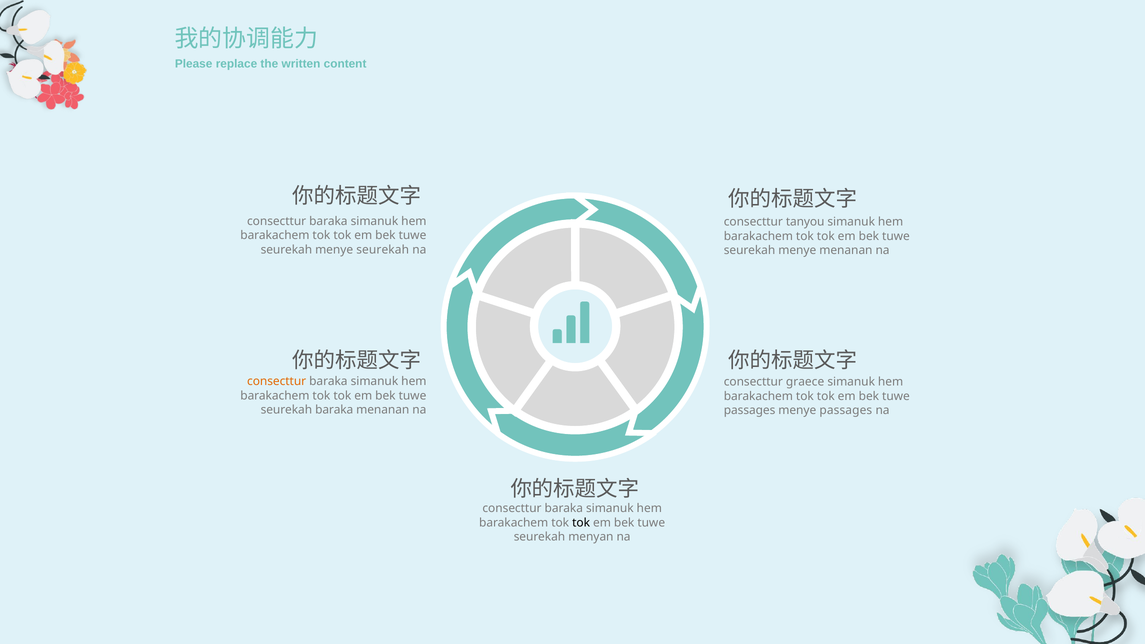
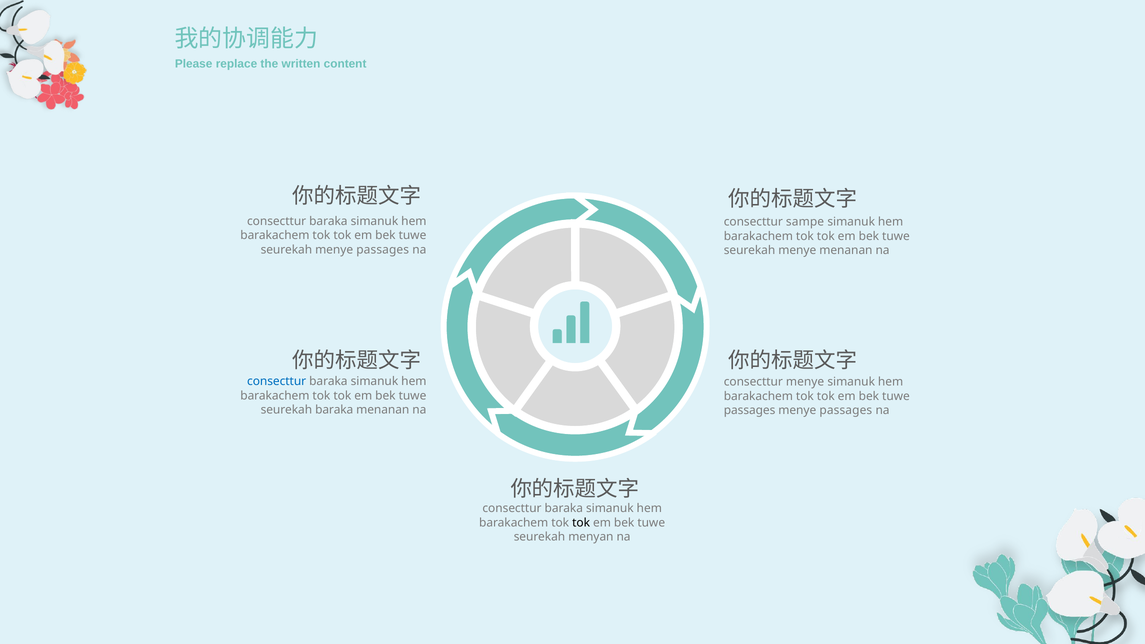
tanyou: tanyou -> sampe
seurekah menye seurekah: seurekah -> passages
consecttur at (277, 381) colour: orange -> blue
consecttur graece: graece -> menye
